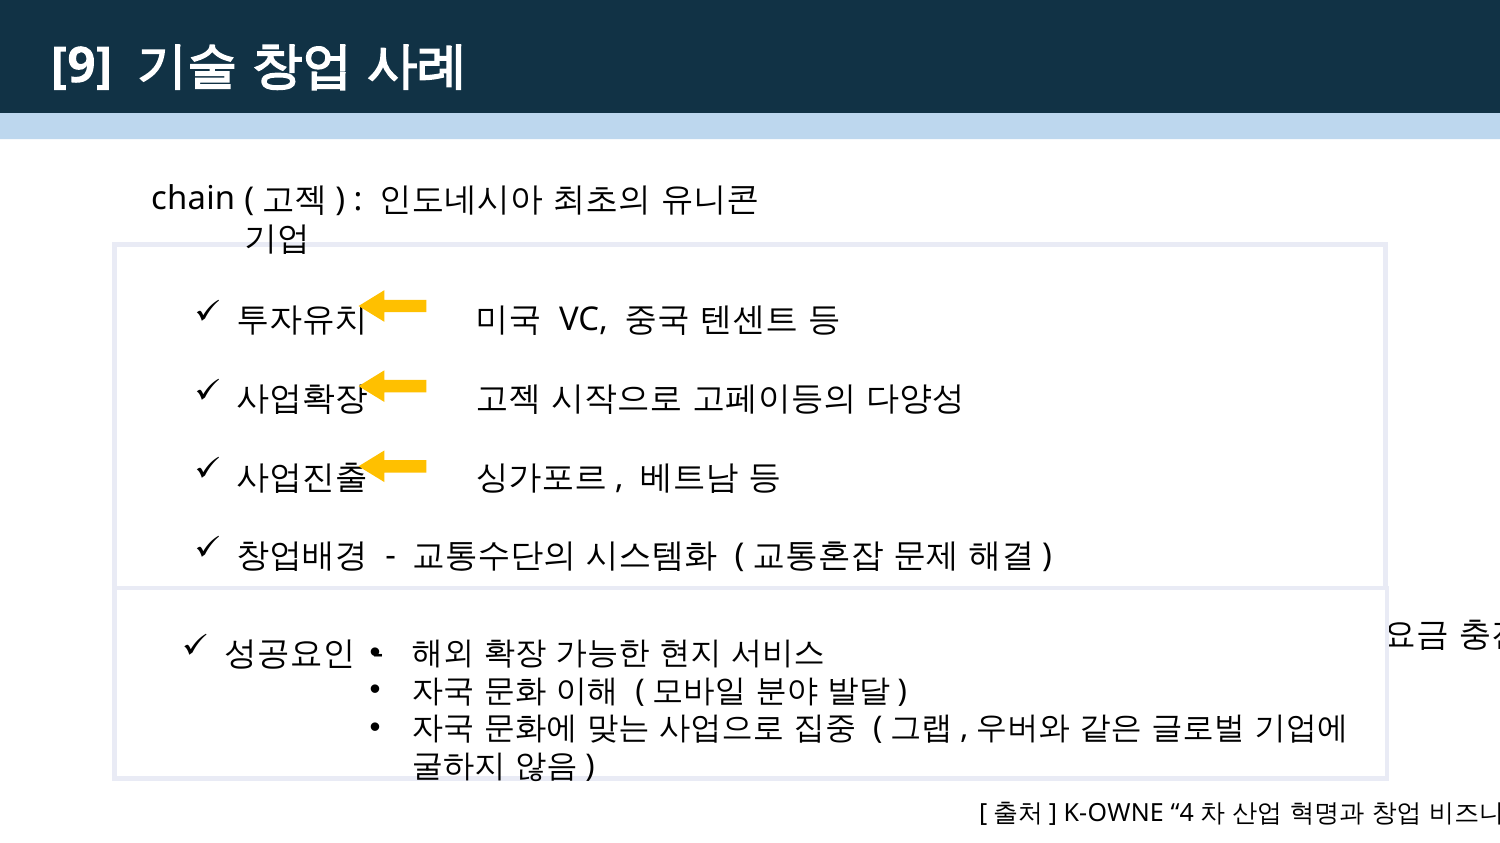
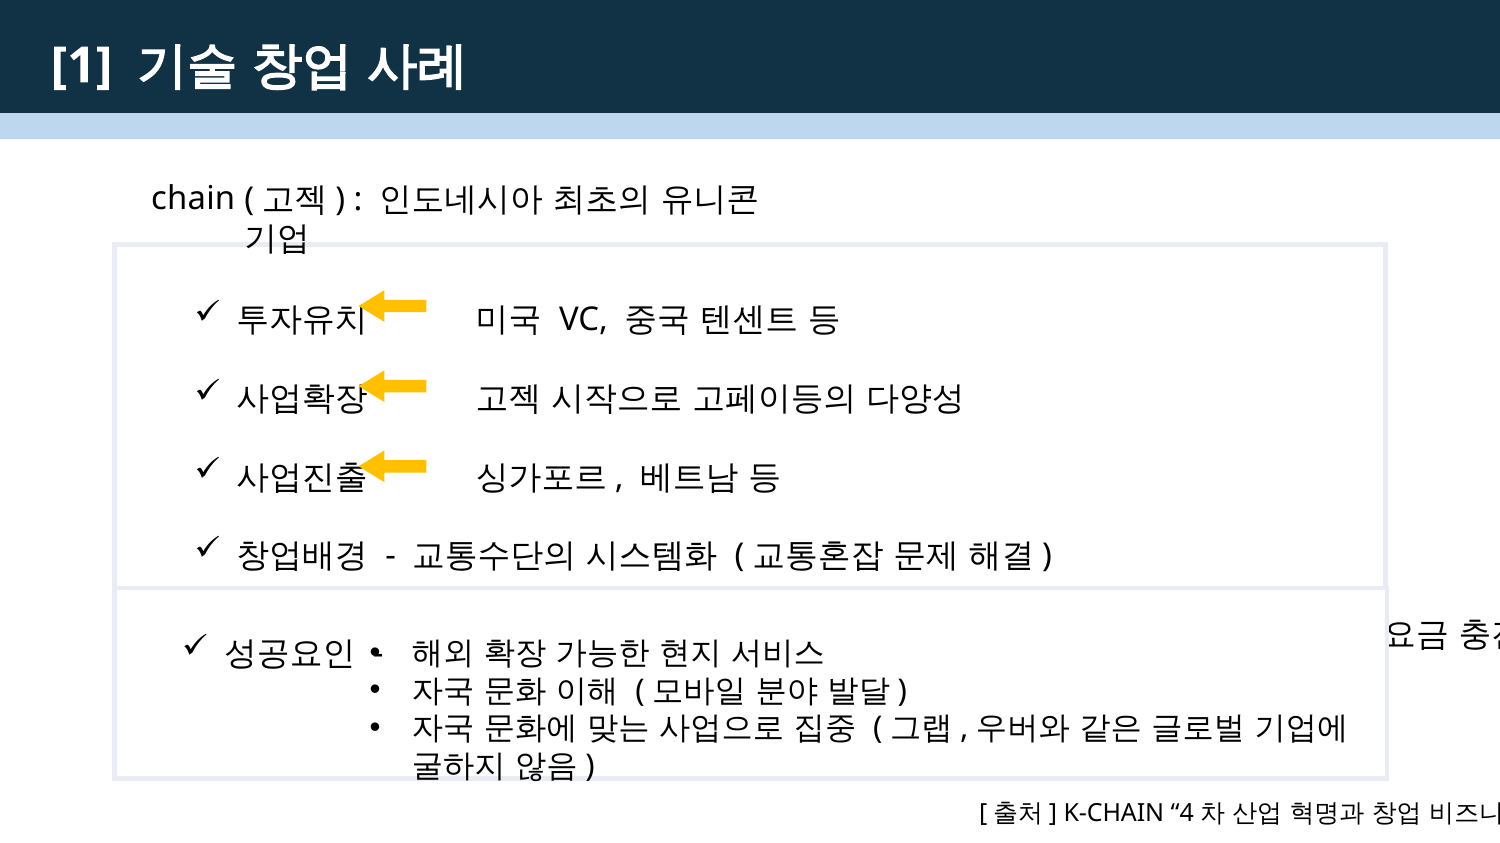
9: 9 -> 1
K-OWNE: K-OWNE -> K-CHAIN
